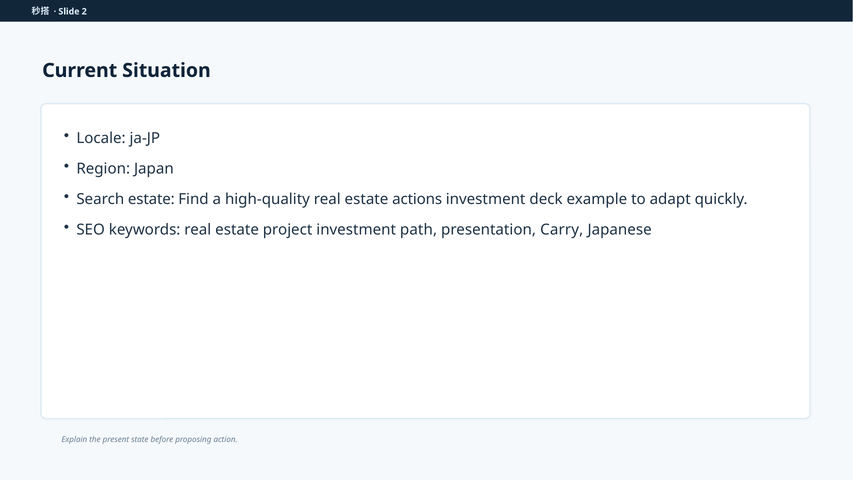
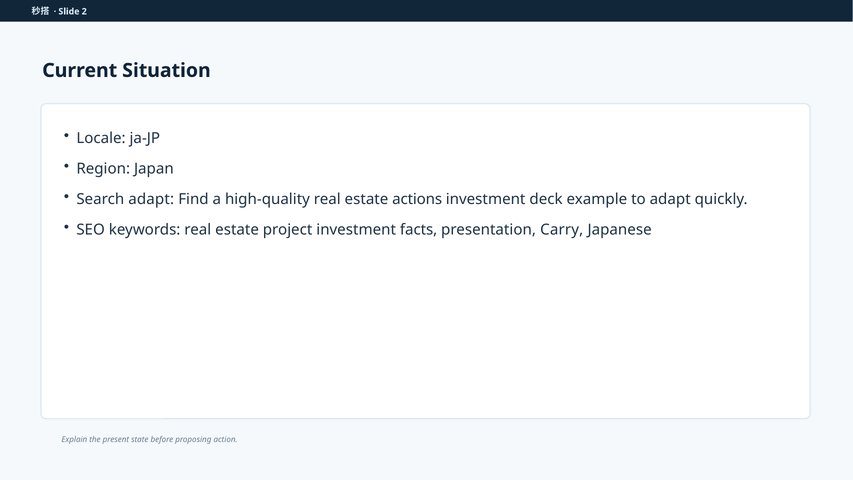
Search estate: estate -> adapt
path: path -> facts
